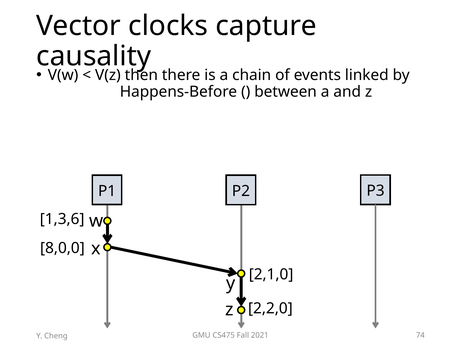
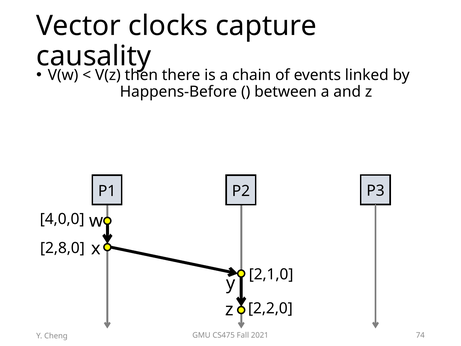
1,3,6: 1,3,6 -> 4,0,0
8,0,0: 8,0,0 -> 2,8,0
